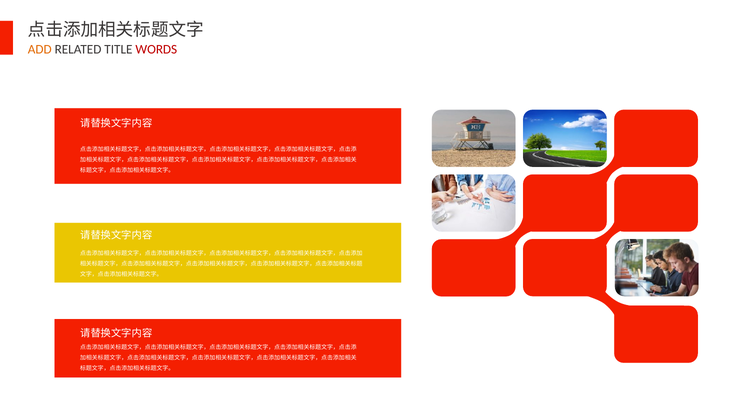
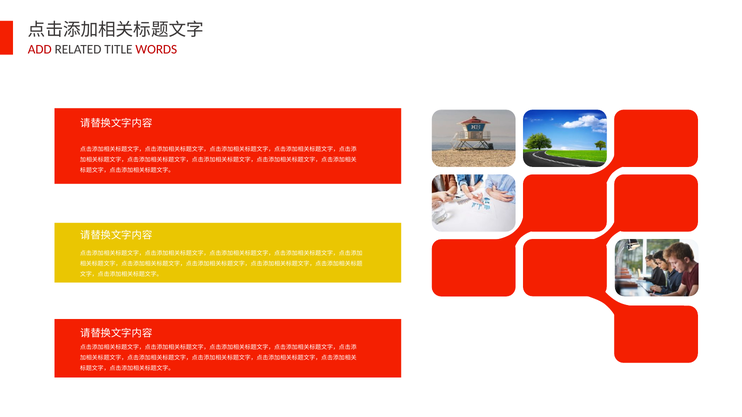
ADD colour: orange -> red
